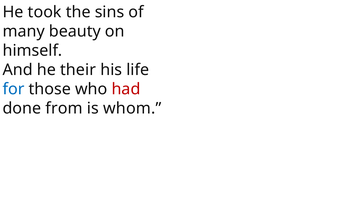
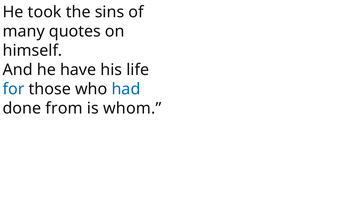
beauty: beauty -> quotes
their: their -> have
had colour: red -> blue
